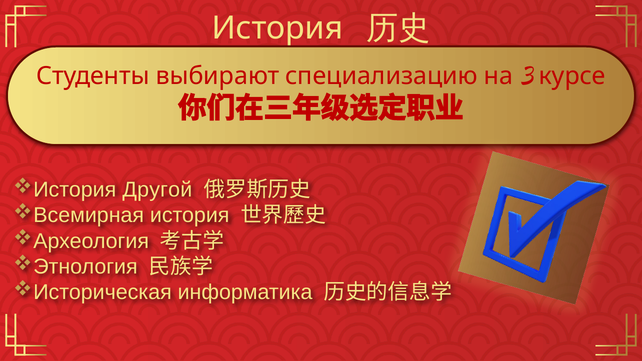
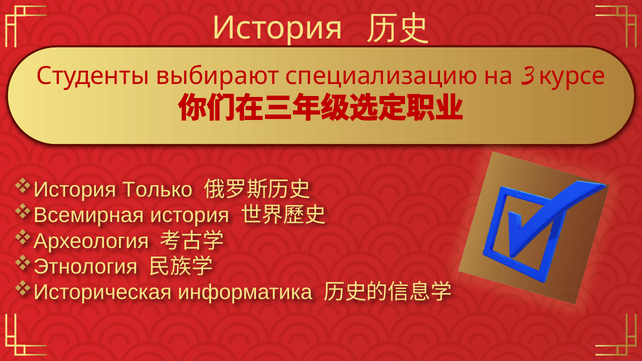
Другой: Другой -> Только
